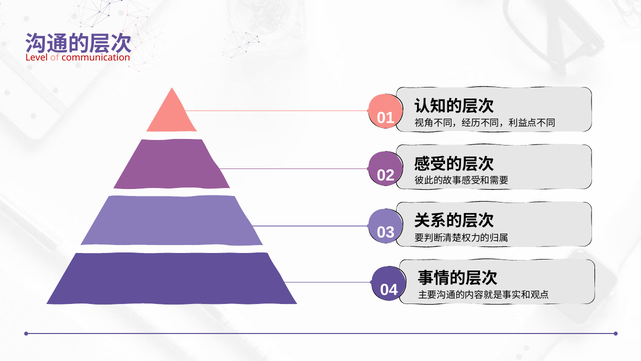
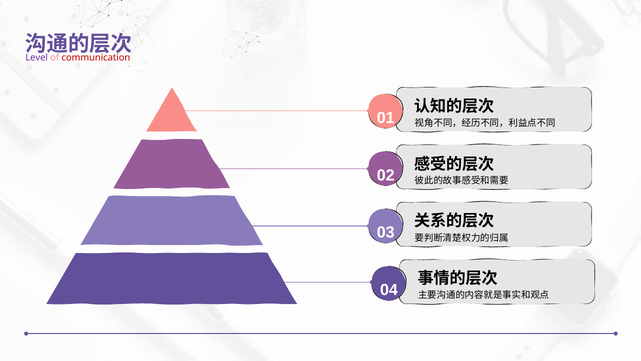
Level colour: red -> purple
